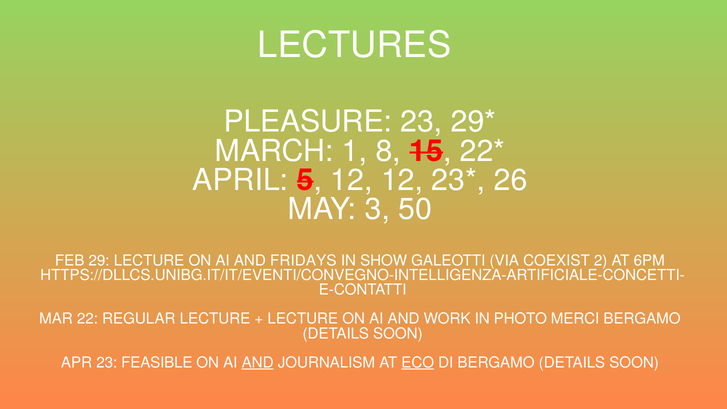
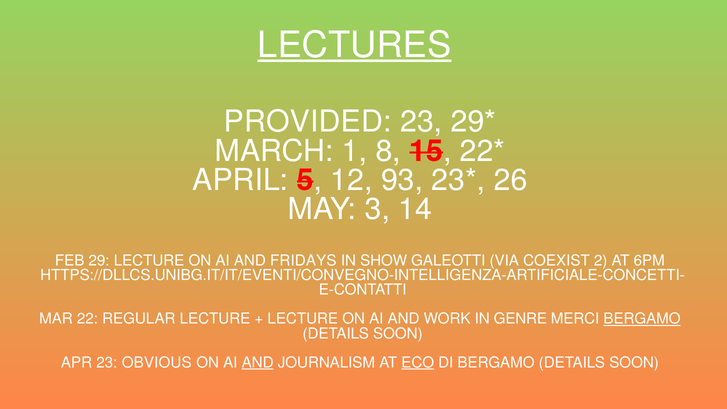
LECTURES underline: none -> present
PLEASURE: PLEASURE -> PROVIDED
12 12: 12 -> 93
50: 50 -> 14
PHOTO: PHOTO -> GENRE
BERGAMO at (642, 319) underline: none -> present
FEASIBLE: FEASIBLE -> OBVIOUS
